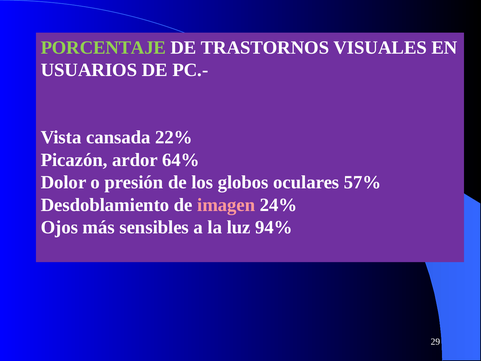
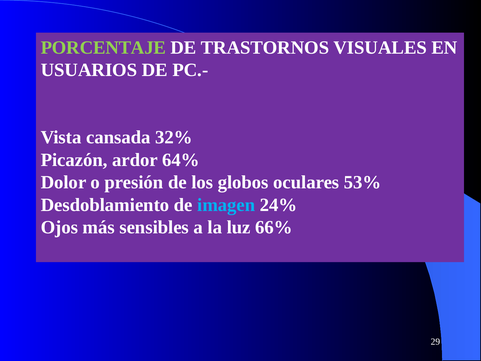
22%: 22% -> 32%
57%: 57% -> 53%
imagen colour: pink -> light blue
94%: 94% -> 66%
